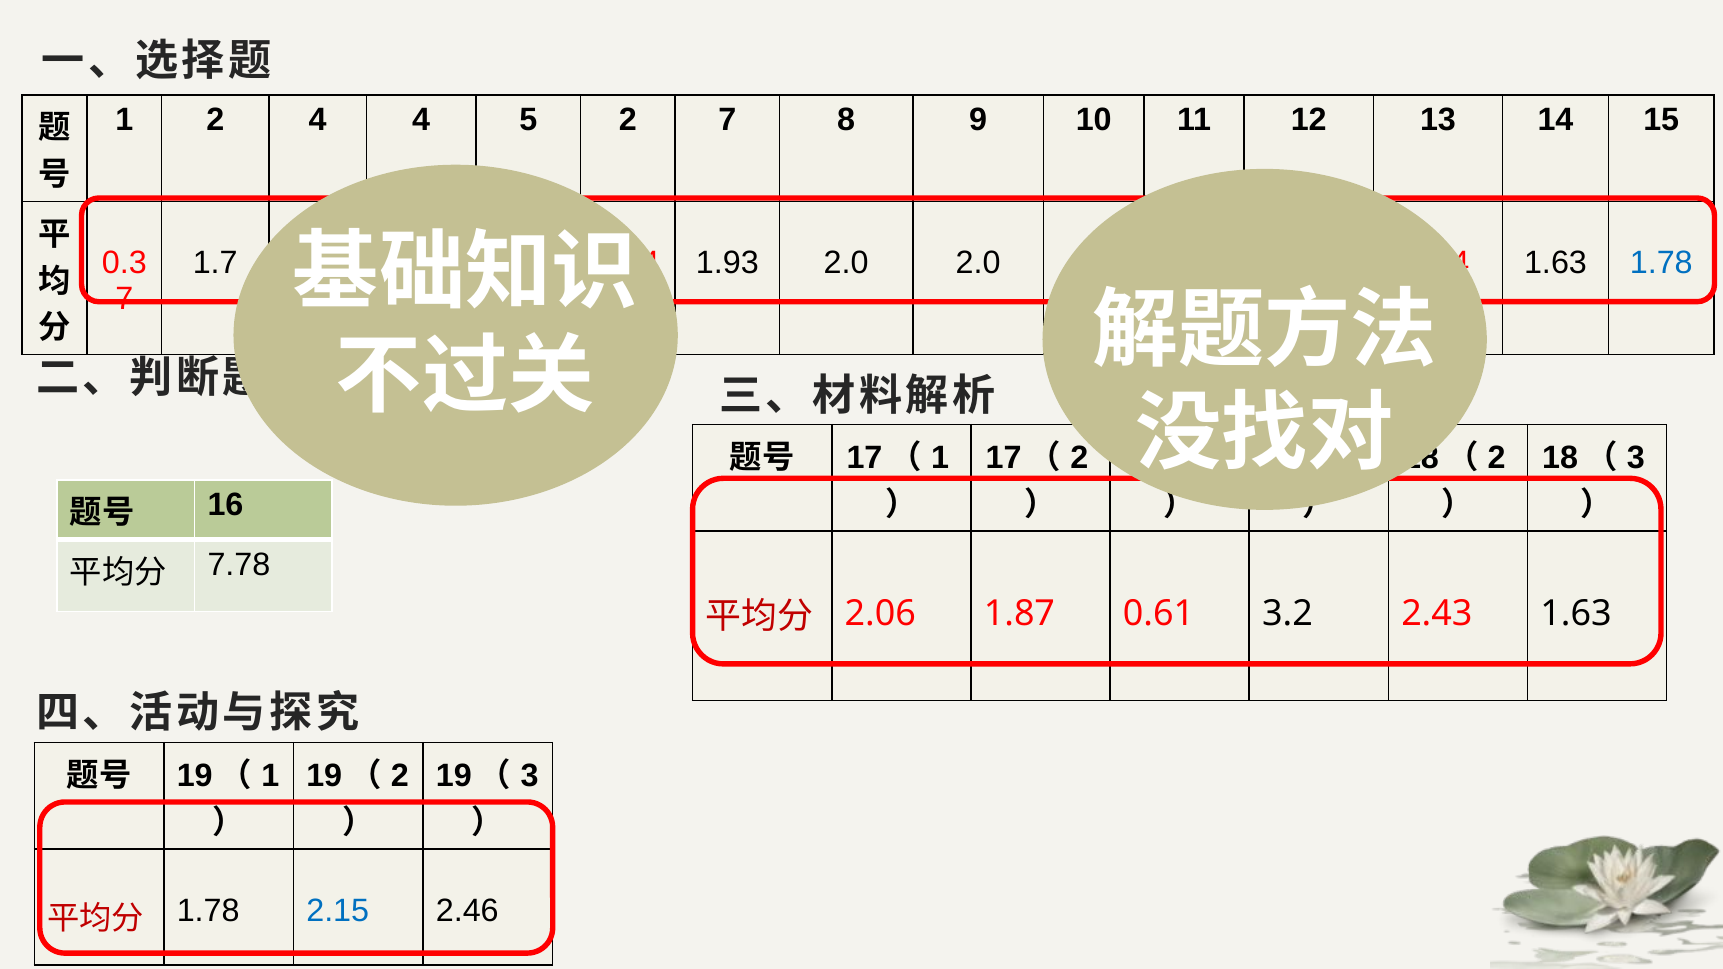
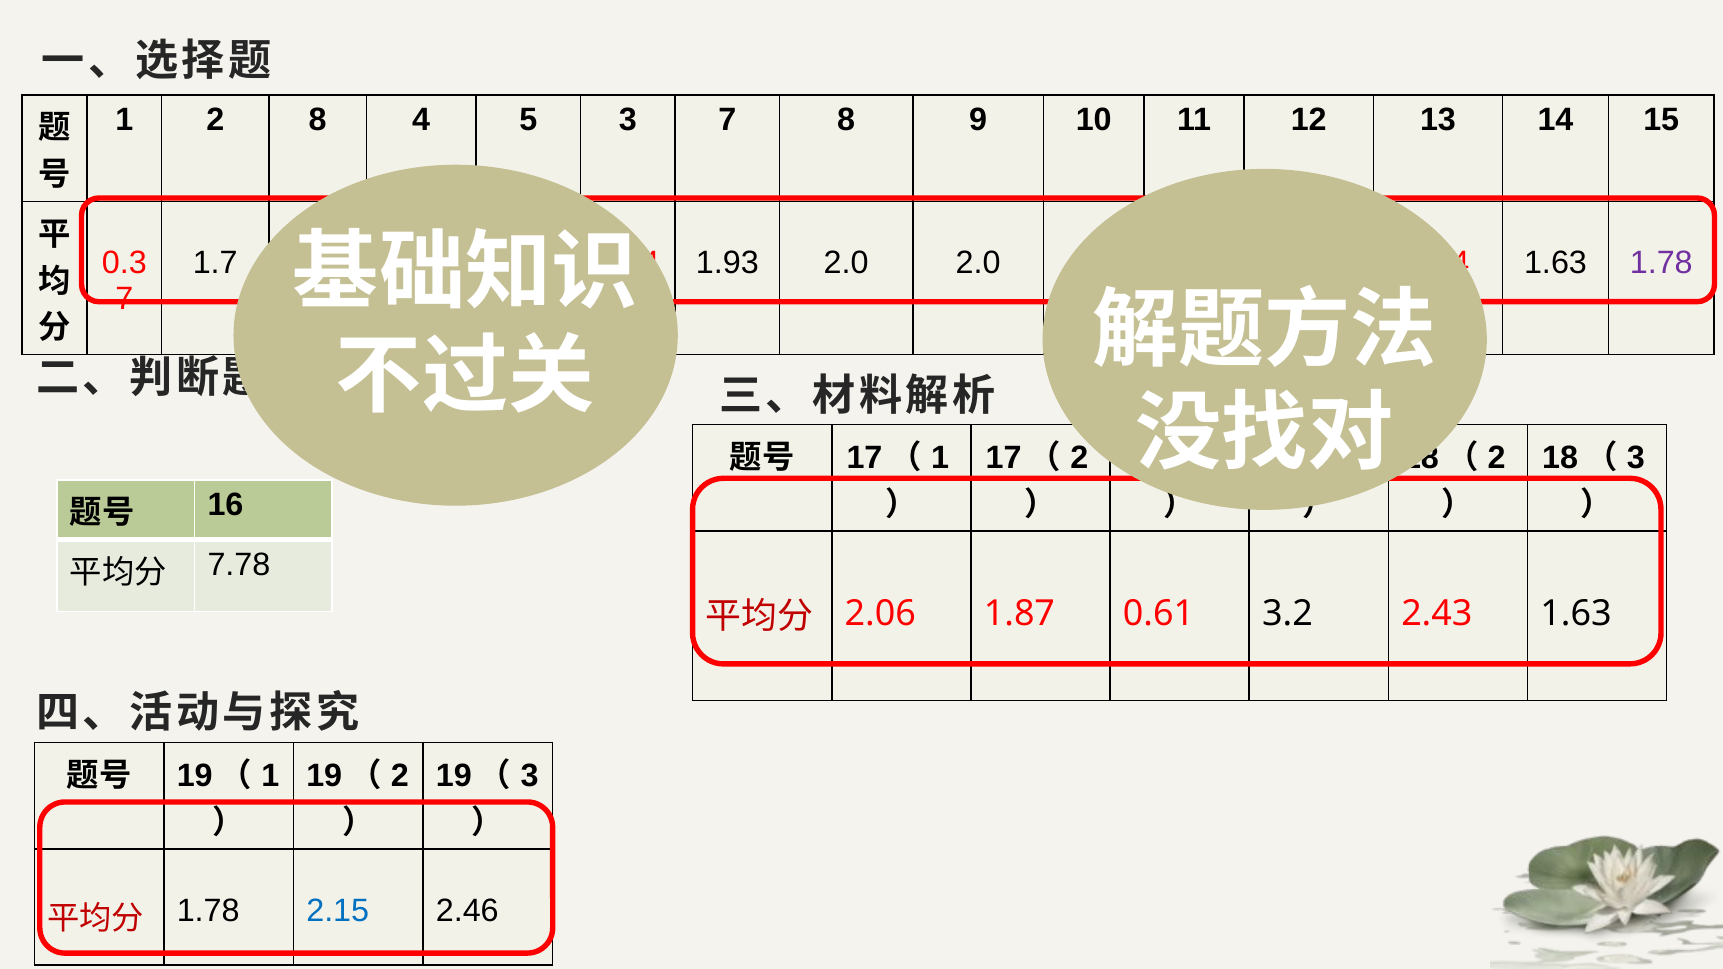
2 4: 4 -> 8
5 2: 2 -> 3
1.78 at (1661, 263) colour: blue -> purple
